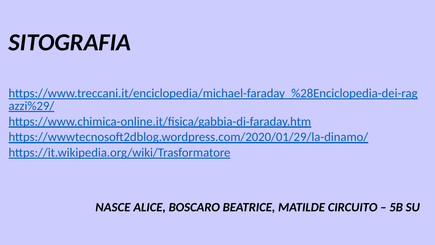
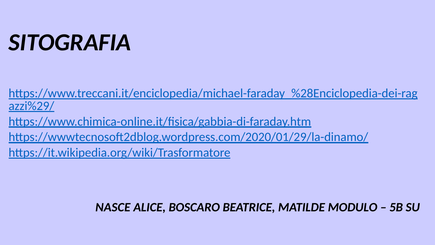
CIRCUITO: CIRCUITO -> MODULO
